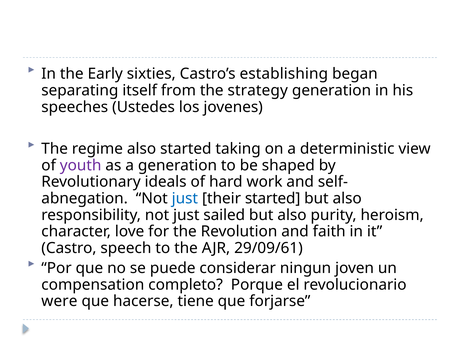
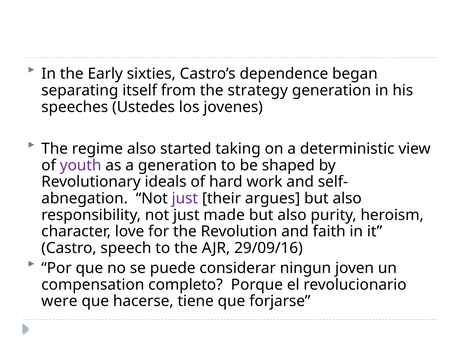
establishing: establishing -> dependence
just at (185, 198) colour: blue -> purple
their started: started -> argues
sailed: sailed -> made
29/09/61: 29/09/61 -> 29/09/16
